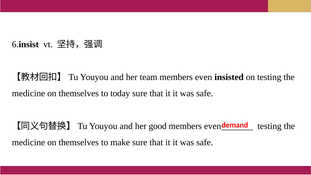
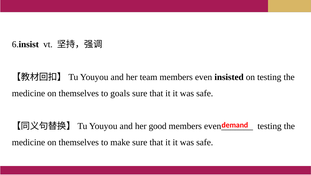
today: today -> goals
